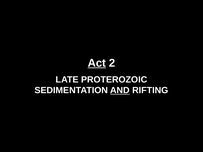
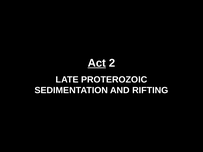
AND underline: present -> none
